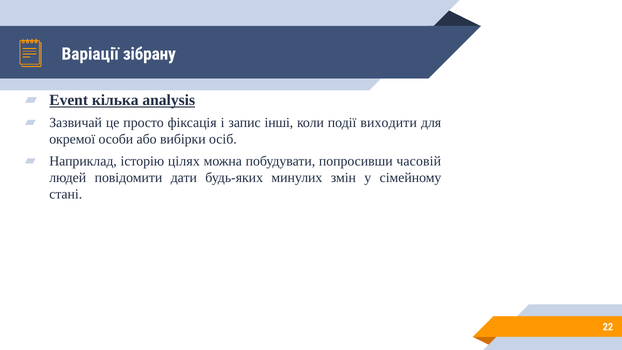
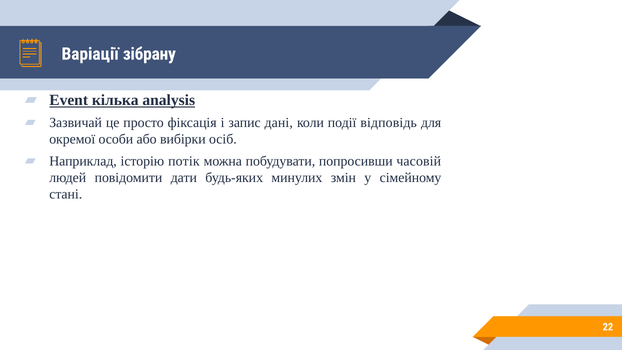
інші: інші -> дані
виходити: виходити -> відповідь
цілях: цілях -> потік
